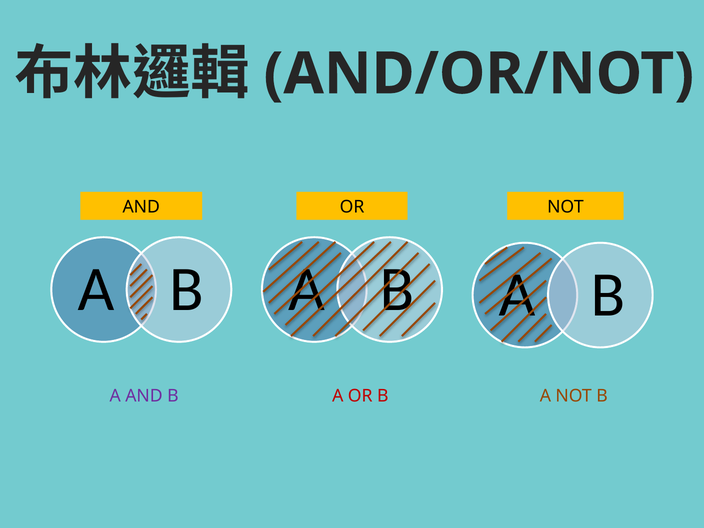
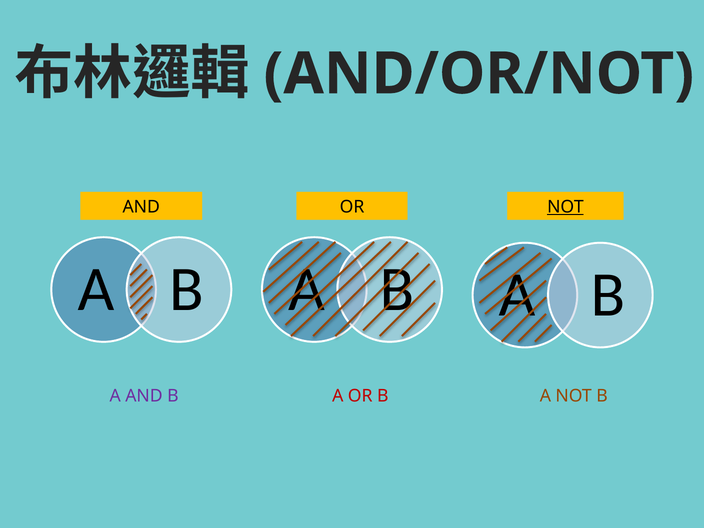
NOT at (565, 207) underline: none -> present
